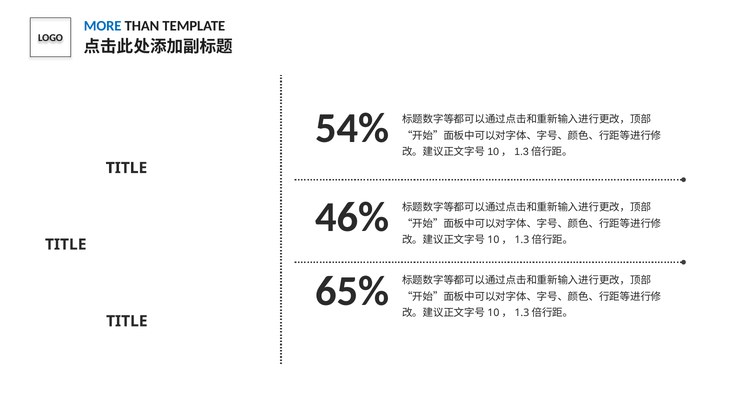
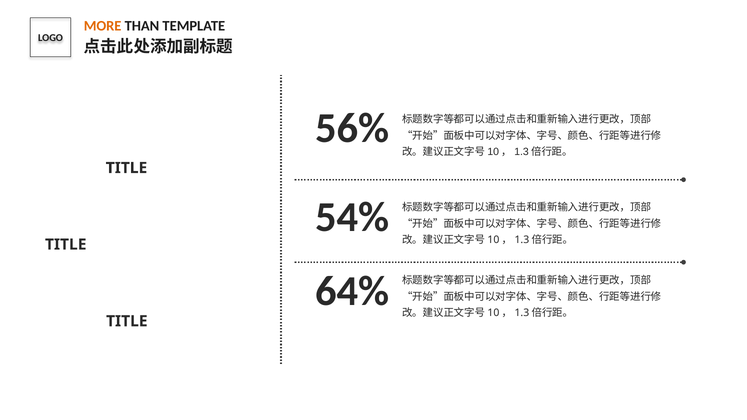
MORE colour: blue -> orange
54%: 54% -> 56%
46%: 46% -> 54%
65%: 65% -> 64%
